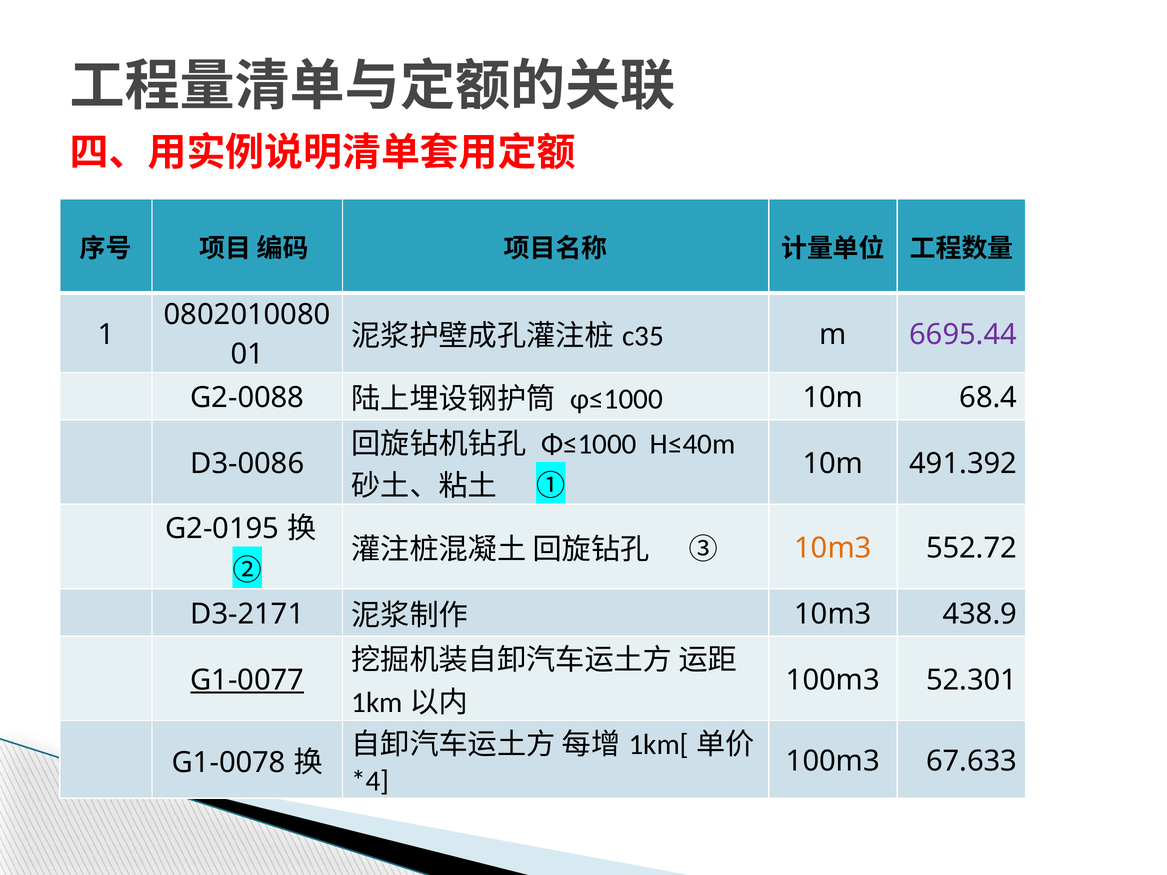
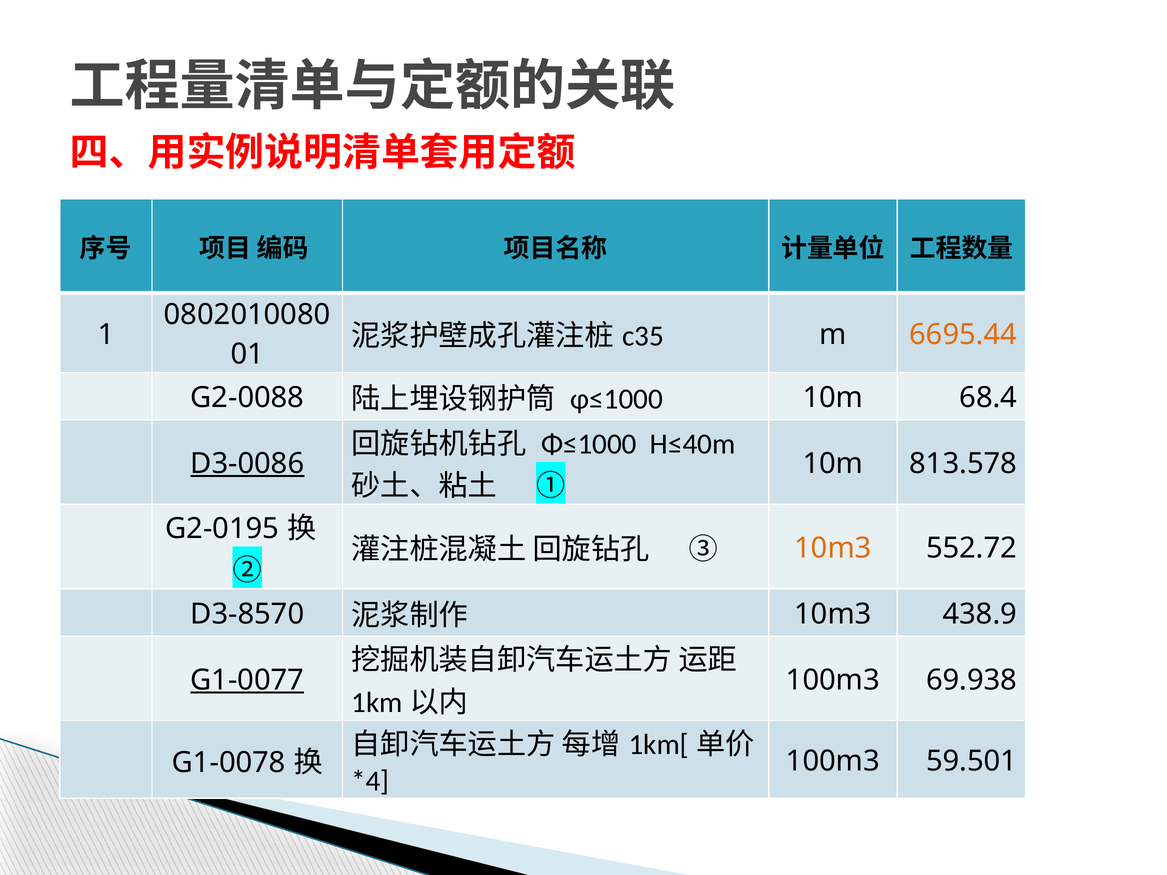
6695.44 colour: purple -> orange
D3-0086 underline: none -> present
491.392: 491.392 -> 813.578
D3-2171: D3-2171 -> D3-8570
52.301: 52.301 -> 69.938
67.633: 67.633 -> 59.501
